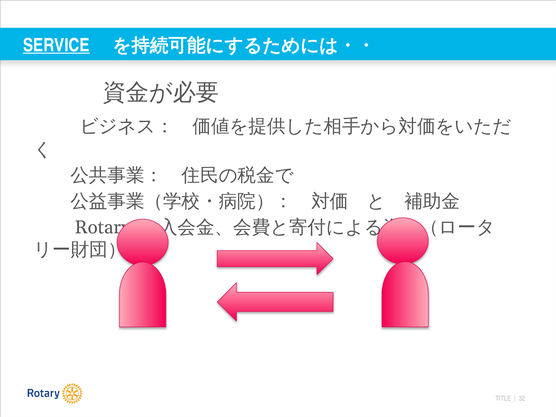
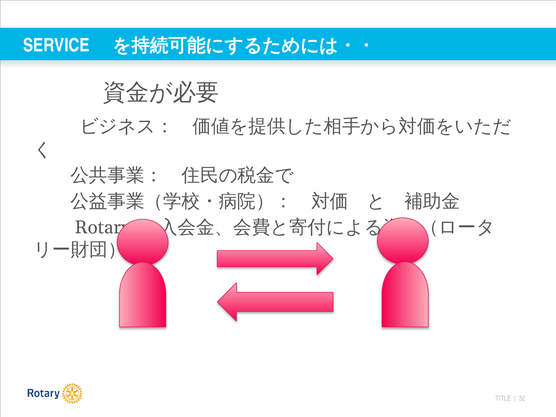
SERVICE underline: present -> none
